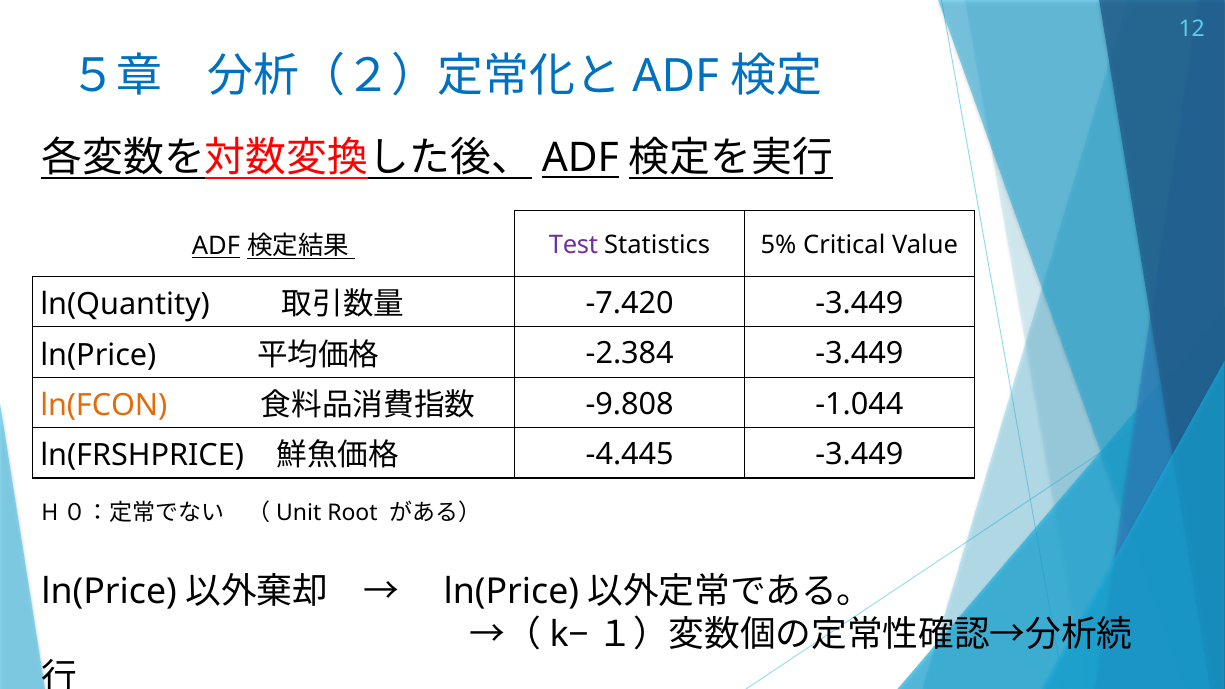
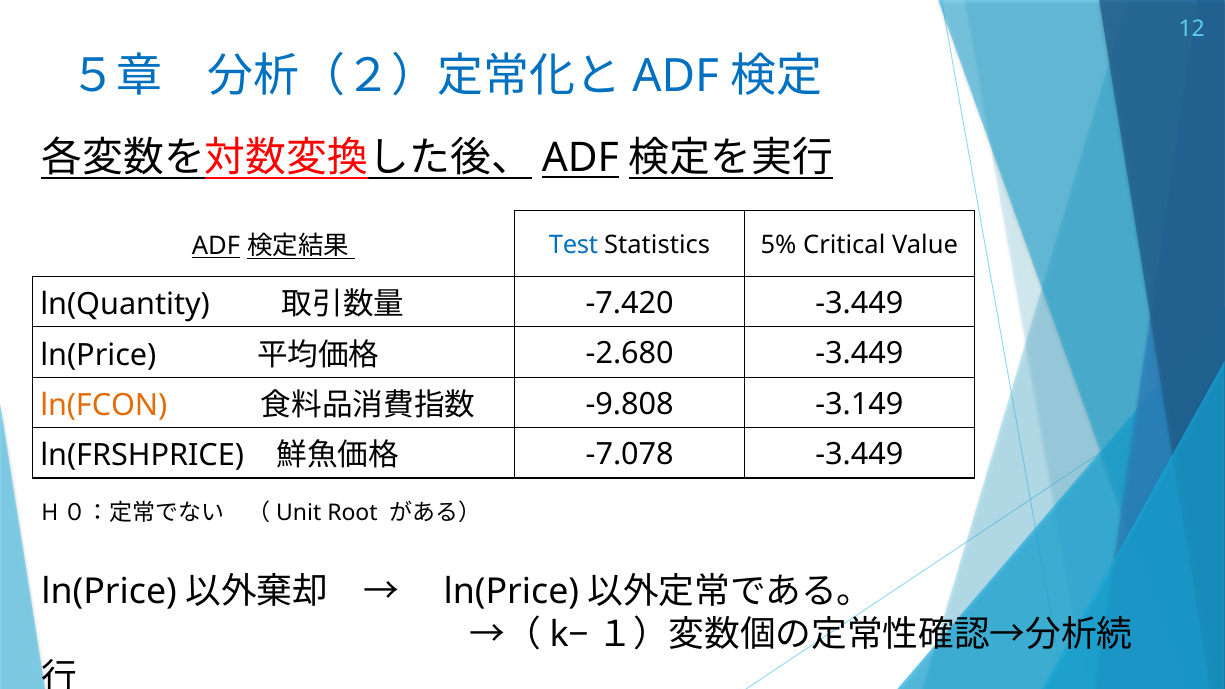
Test colour: purple -> blue
-2.384: -2.384 -> -2.680
-1.044: -1.044 -> -3.149
-4.445: -4.445 -> -7.078
